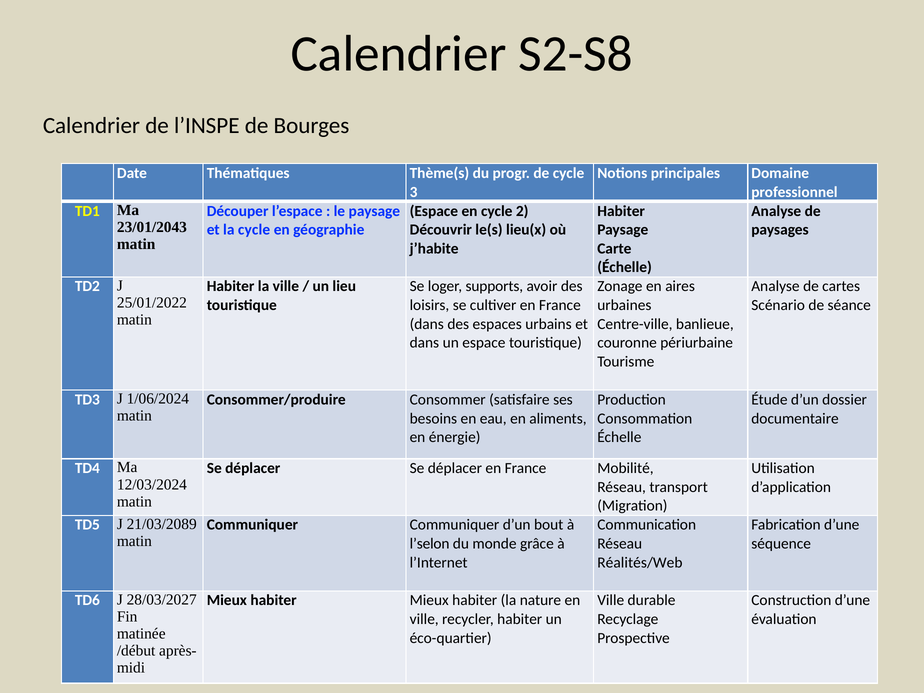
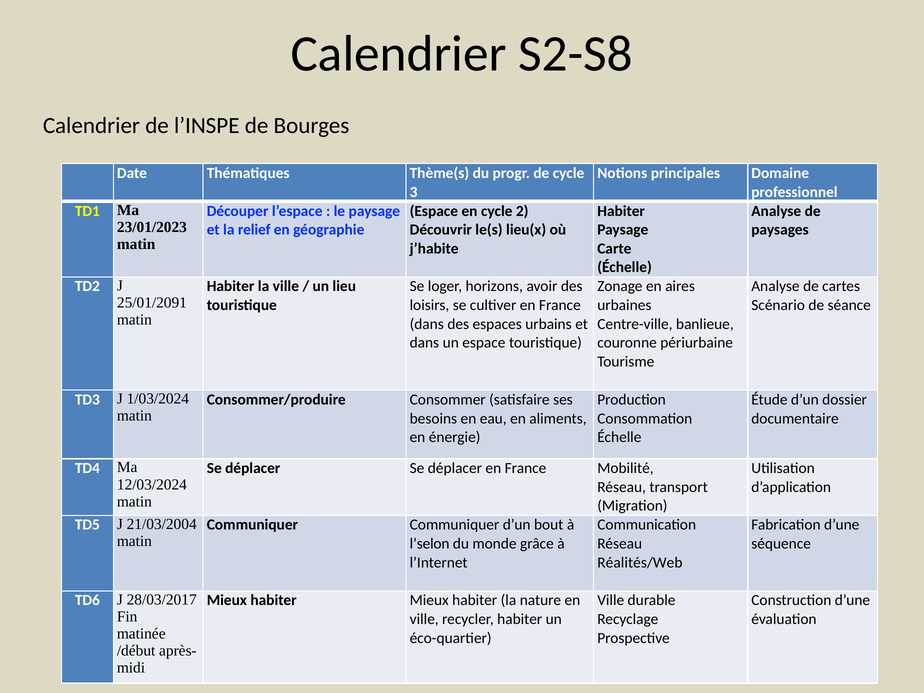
23/01/2043: 23/01/2043 -> 23/01/2023
la cycle: cycle -> relief
supports: supports -> horizons
25/01/2022: 25/01/2022 -> 25/01/2091
1/06/2024: 1/06/2024 -> 1/03/2024
21/03/2089: 21/03/2089 -> 21/03/2004
28/03/2027: 28/03/2027 -> 28/03/2017
